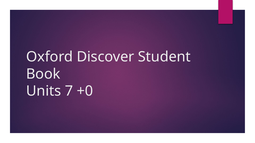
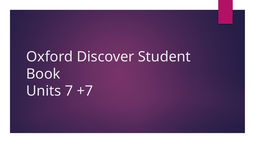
+0: +0 -> +7
